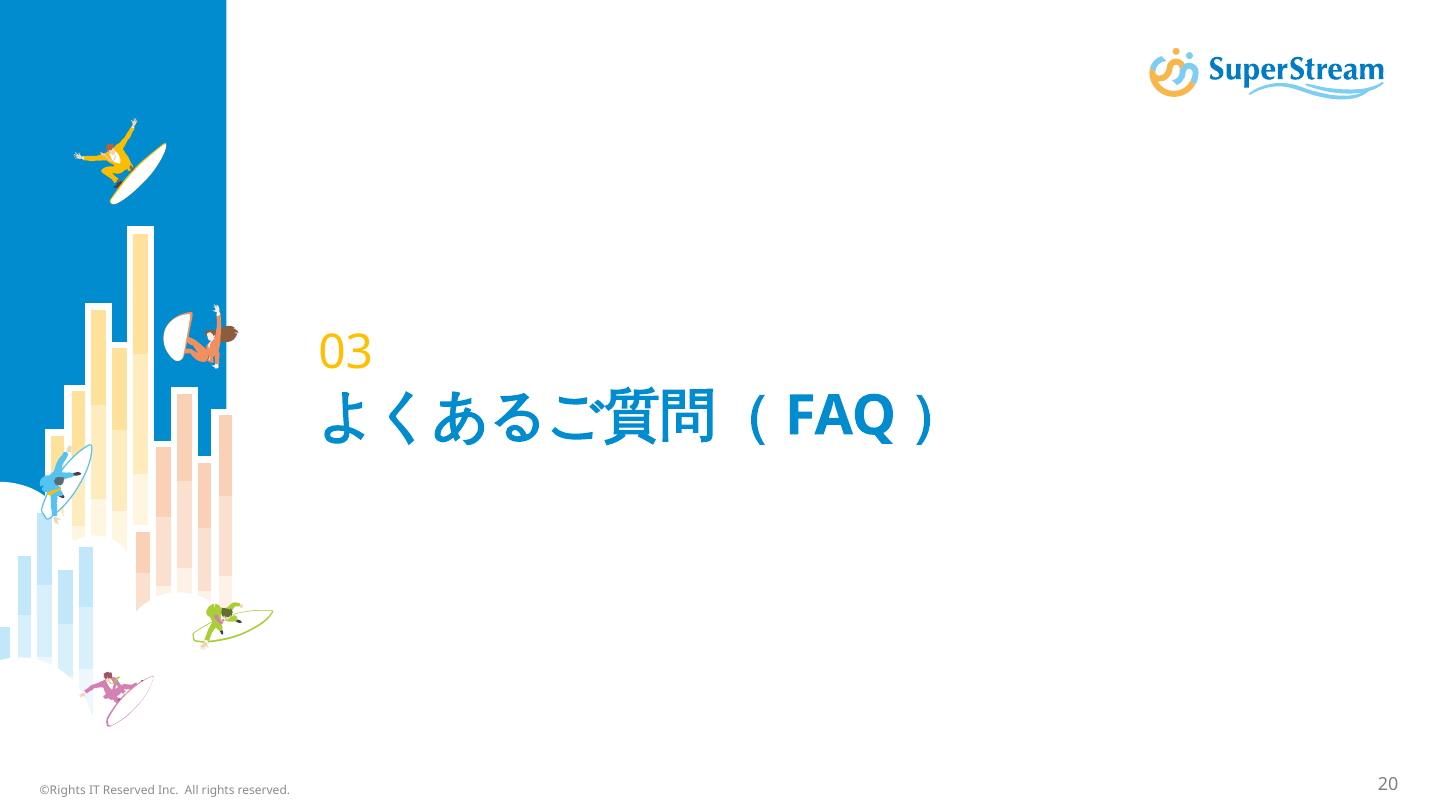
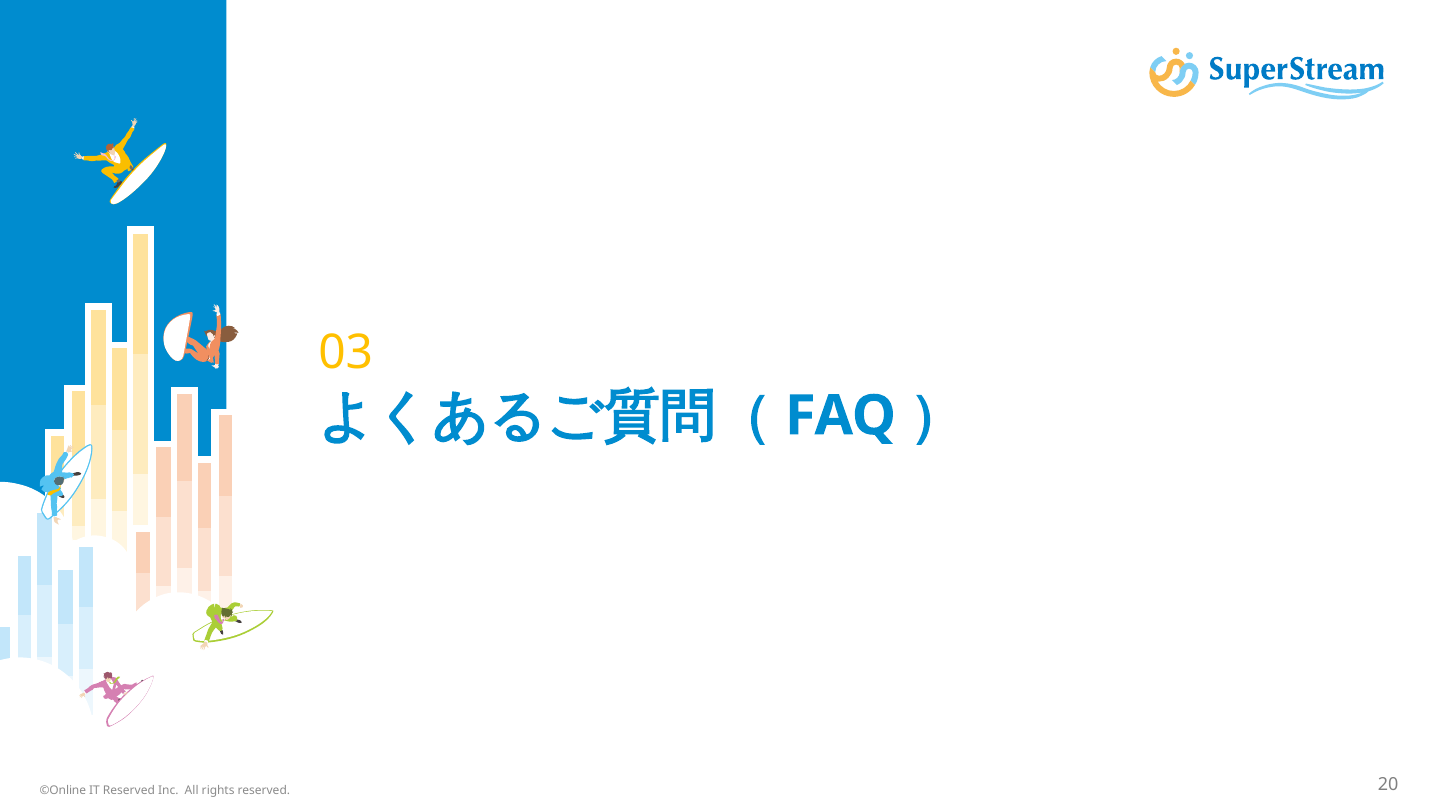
©Rights: ©Rights -> ©Online
